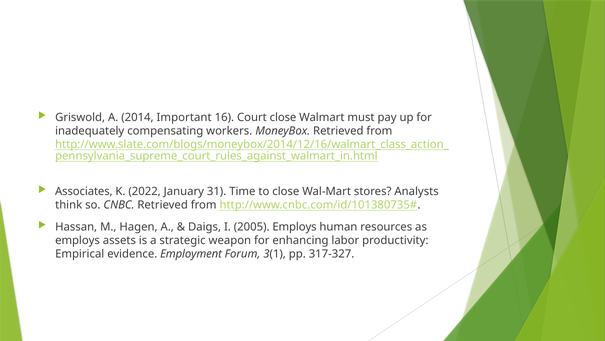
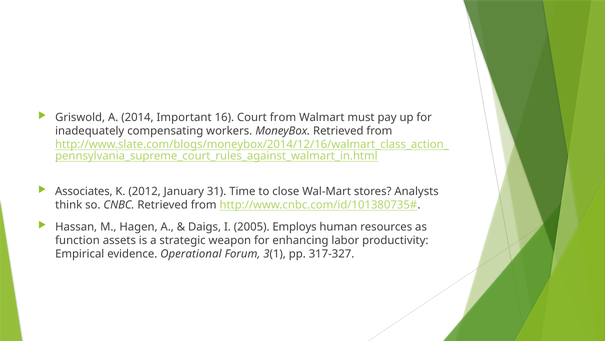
Court close: close -> from
2022: 2022 -> 2012
employs at (78, 240): employs -> function
Employment: Employment -> Operational
